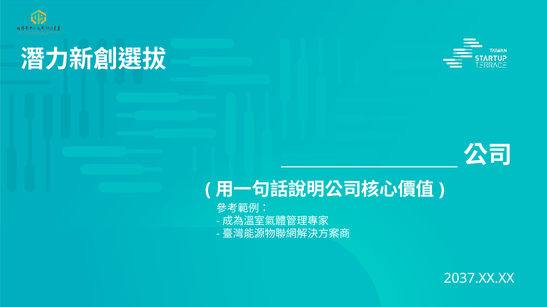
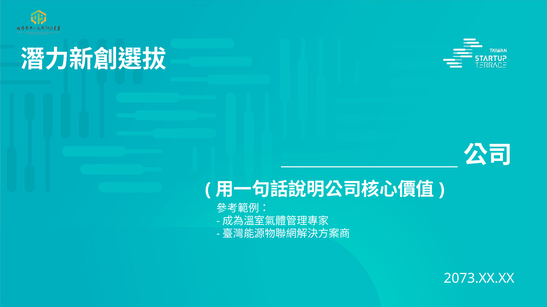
2037.XX.XX: 2037.XX.XX -> 2073.XX.XX
